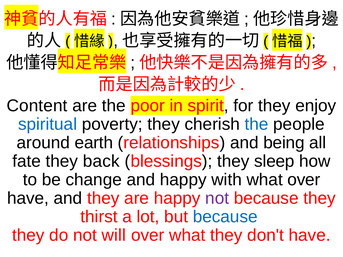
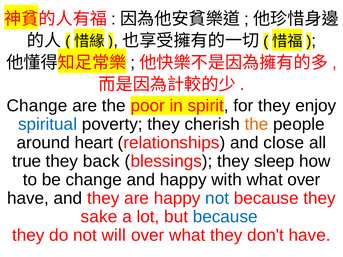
Content at (37, 106): Content -> Change
the at (257, 124) colour: blue -> orange
earth: earth -> heart
being: being -> close
fate: fate -> true
not at (217, 198) colour: purple -> blue
thirst: thirst -> sake
